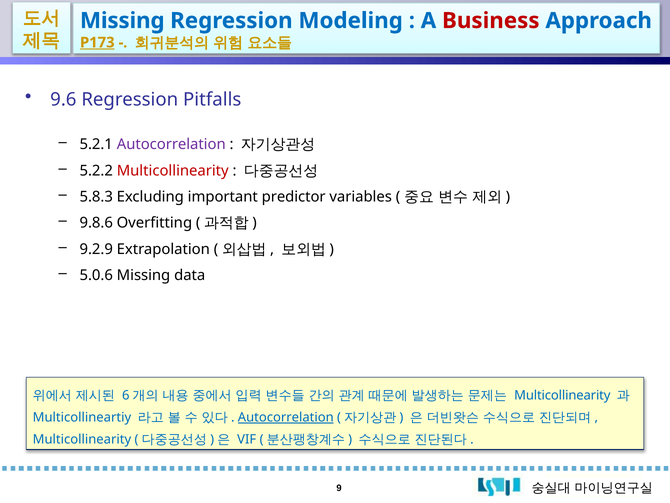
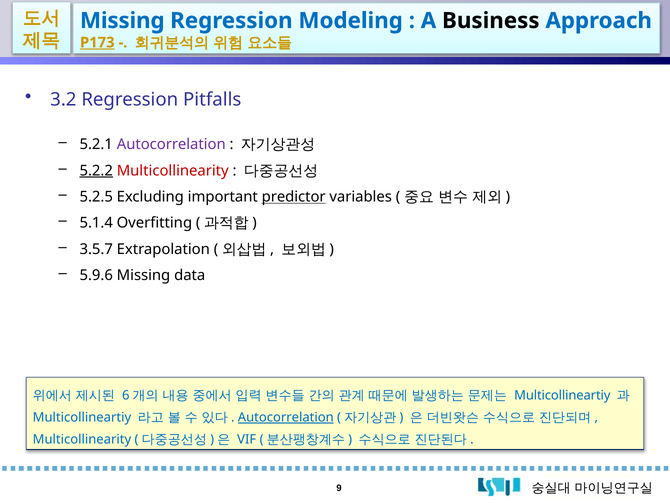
Business colour: red -> black
9.6: 9.6 -> 3.2
5.2.2 underline: none -> present
5.8.3: 5.8.3 -> 5.2.5
predictor underline: none -> present
9.8.6: 9.8.6 -> 5.1.4
9.2.9: 9.2.9 -> 3.5.7
5.0.6: 5.0.6 -> 5.9.6
Multicollinearity at (562, 395): Multicollinearity -> Multicollineartiy
